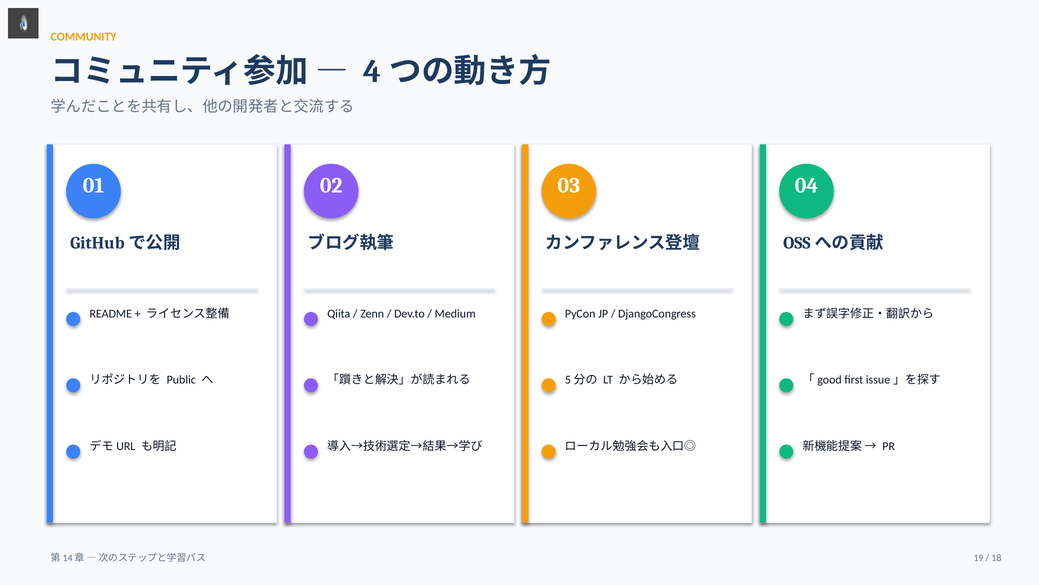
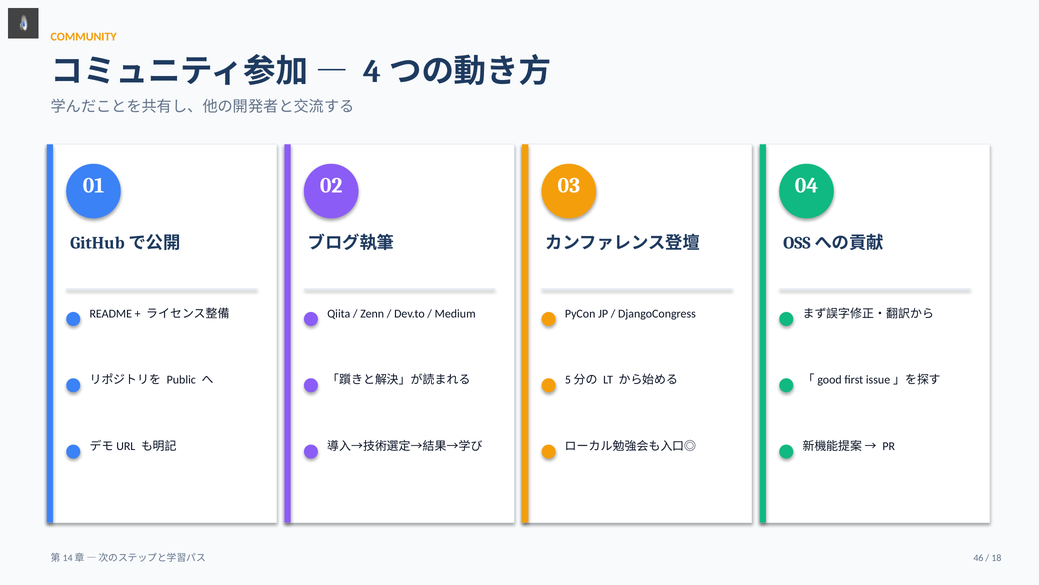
19: 19 -> 46
